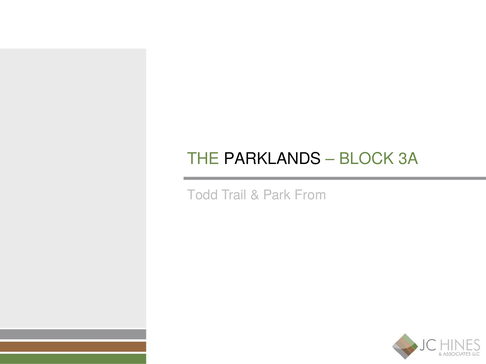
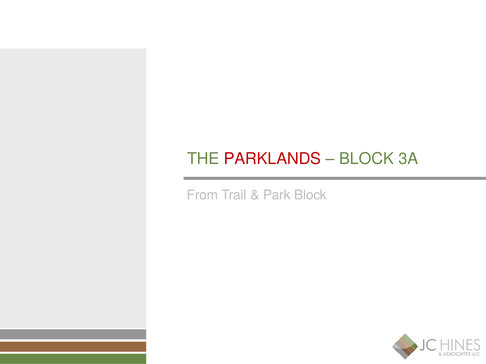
PARKLANDS colour: black -> red
Todd: Todd -> From
Park From: From -> Block
